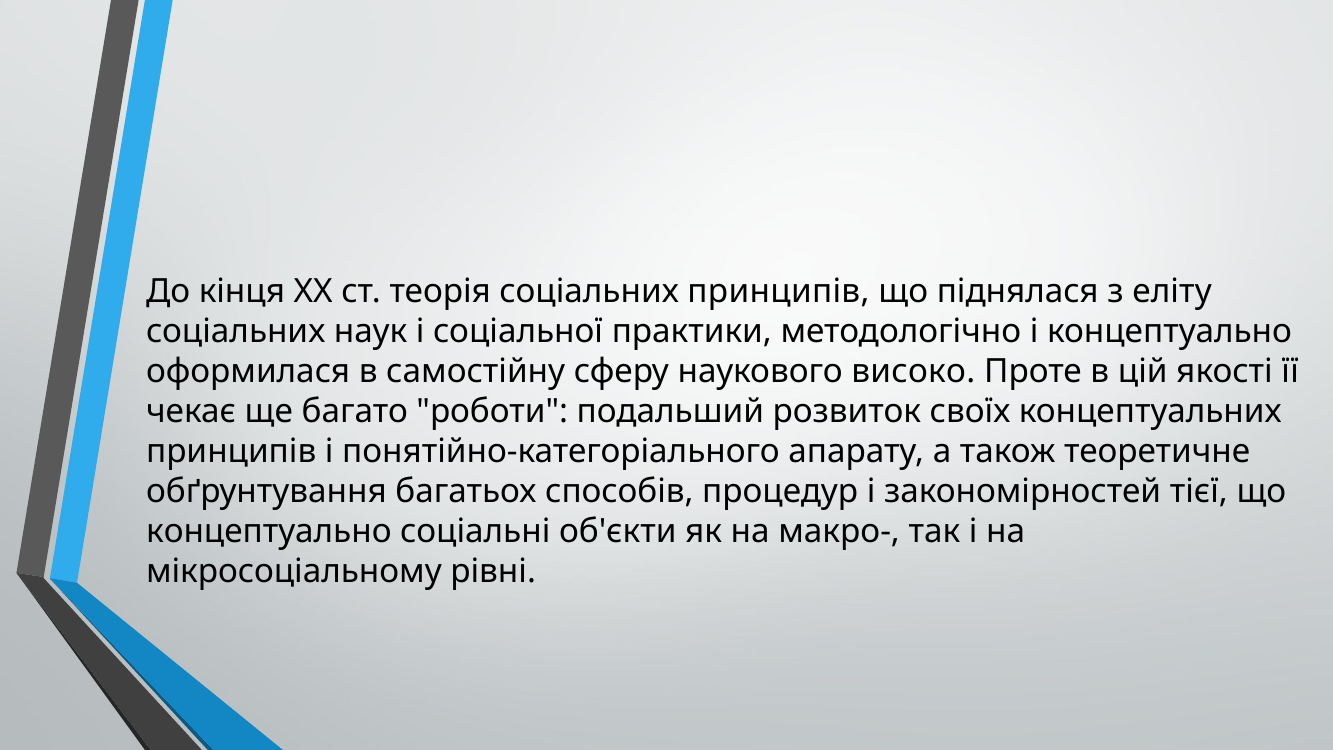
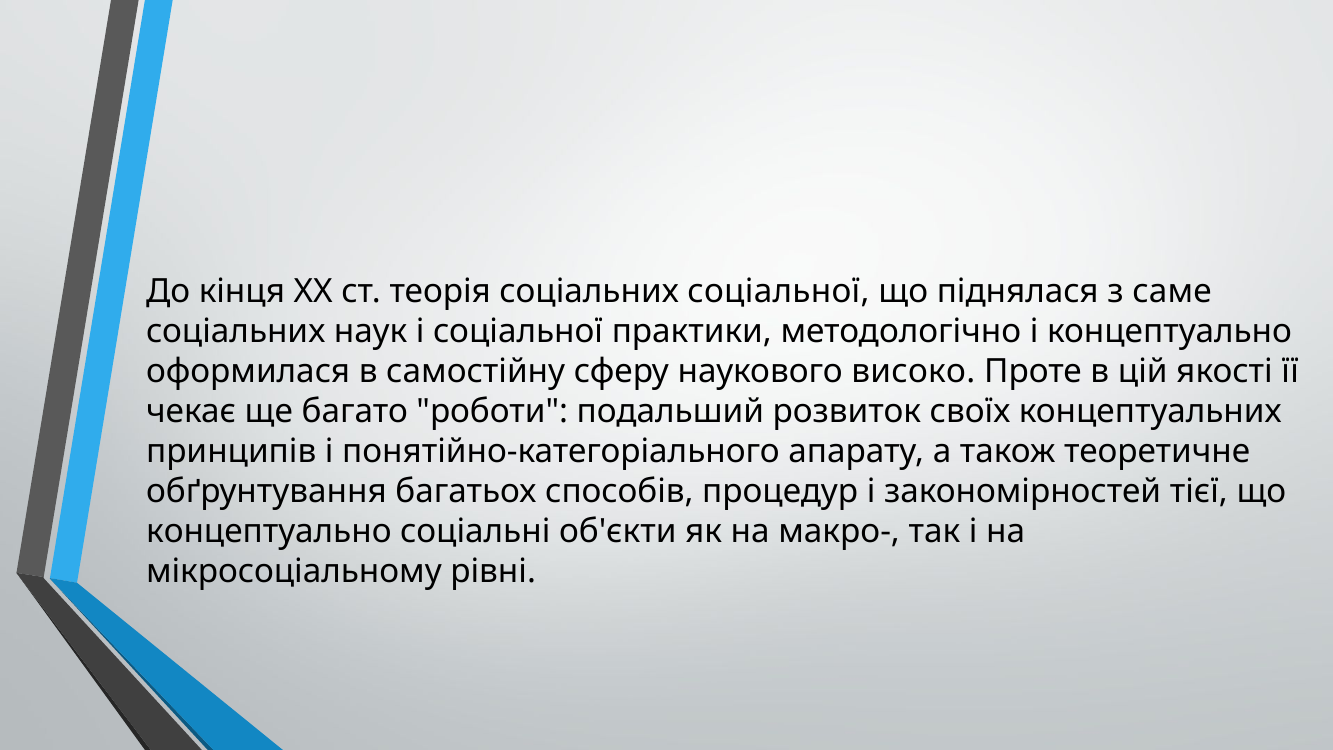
соціальних принципів: принципів -> соціальної
еліту: еліту -> саме
